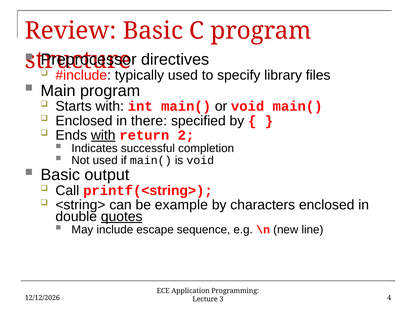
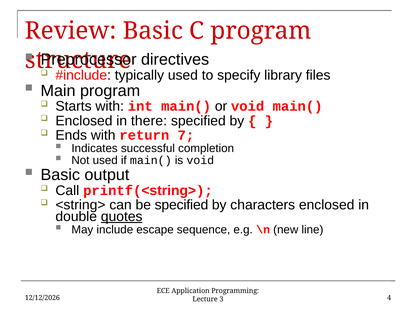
with at (103, 135) underline: present -> none
2: 2 -> 7
be example: example -> specified
